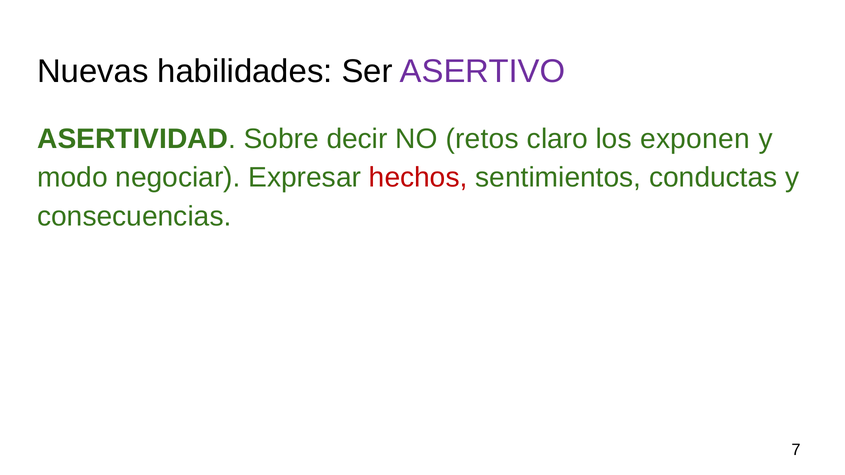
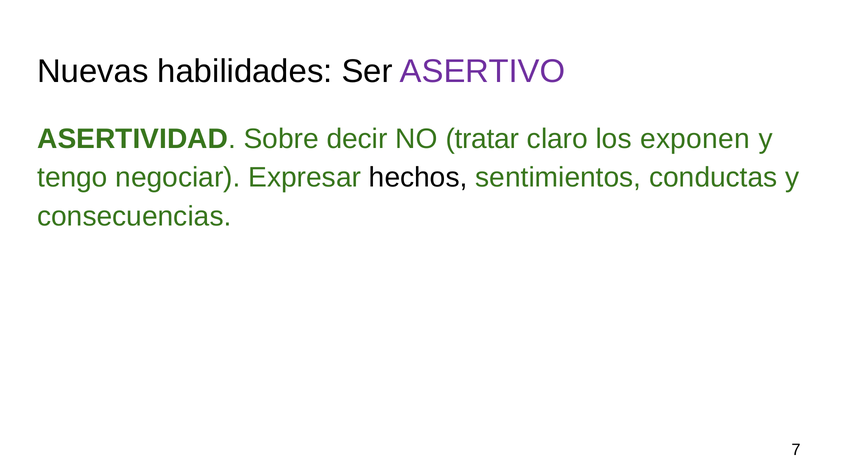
retos: retos -> tratar
modo: modo -> tengo
hechos colour: red -> black
